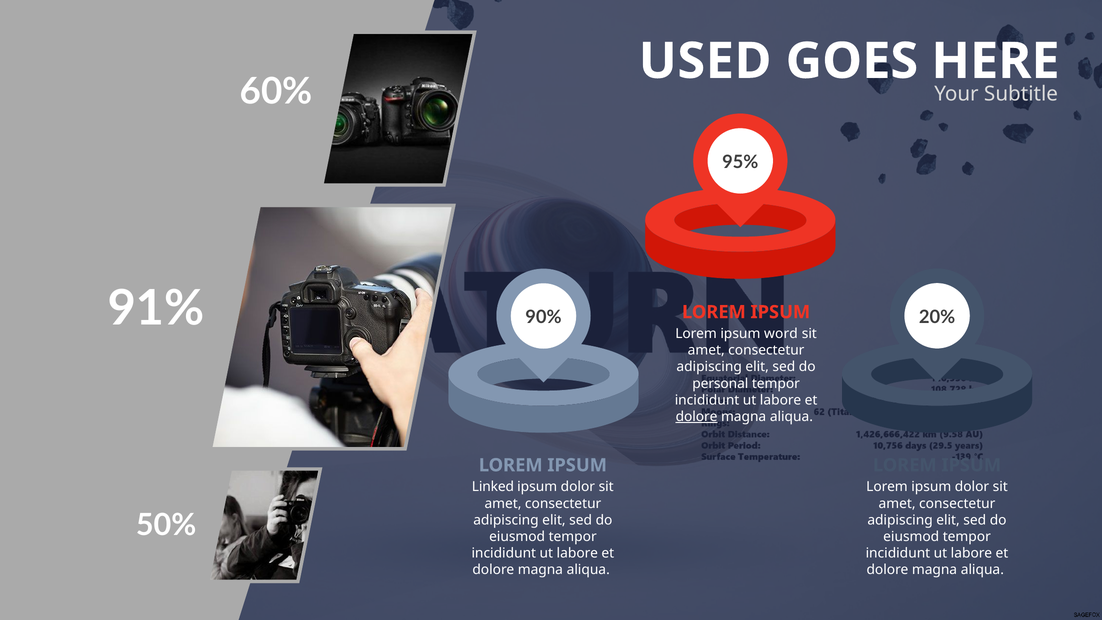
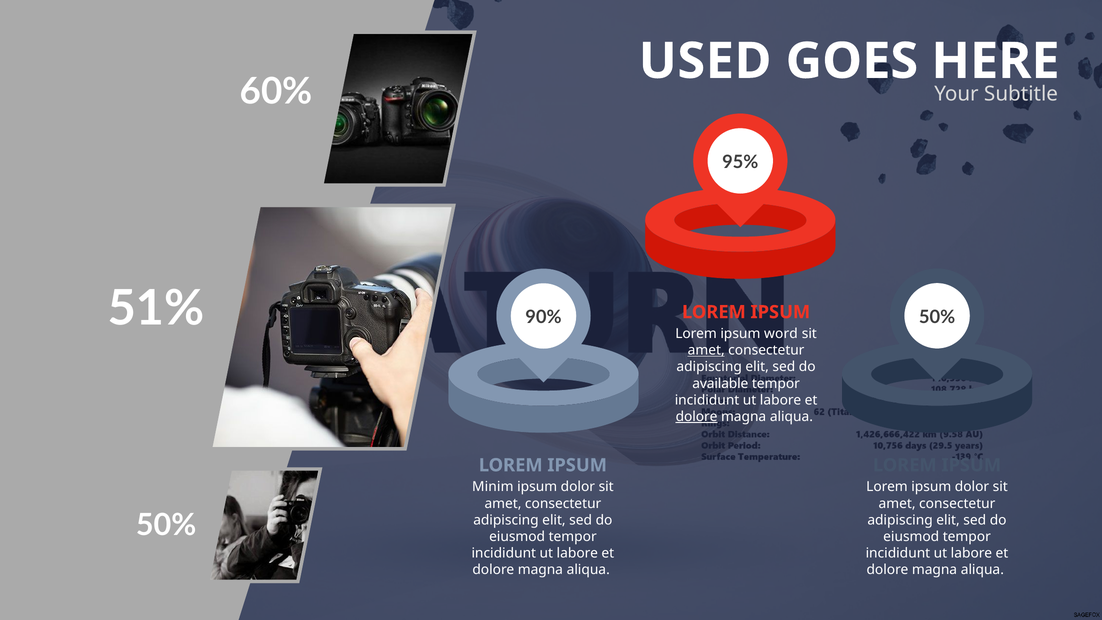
91%: 91% -> 51%
20% at (937, 317): 20% -> 50%
amet at (706, 350) underline: none -> present
personal: personal -> available
Linked: Linked -> Minim
